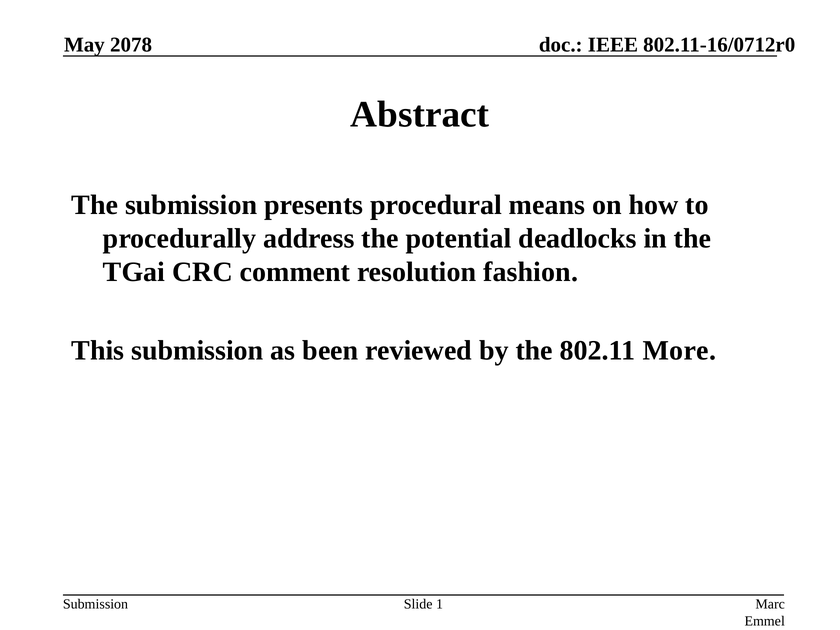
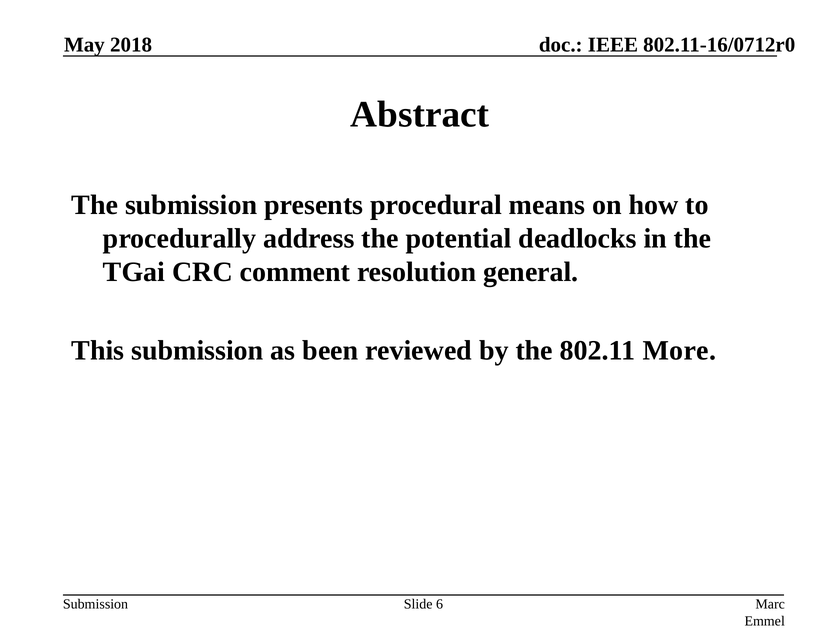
2078: 2078 -> 2018
fashion: fashion -> general
1: 1 -> 6
